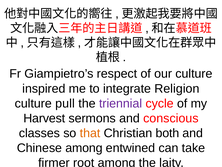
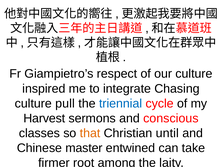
Religion: Religion -> Chasing
triennial colour: purple -> blue
both: both -> until
Chinese among: among -> master
